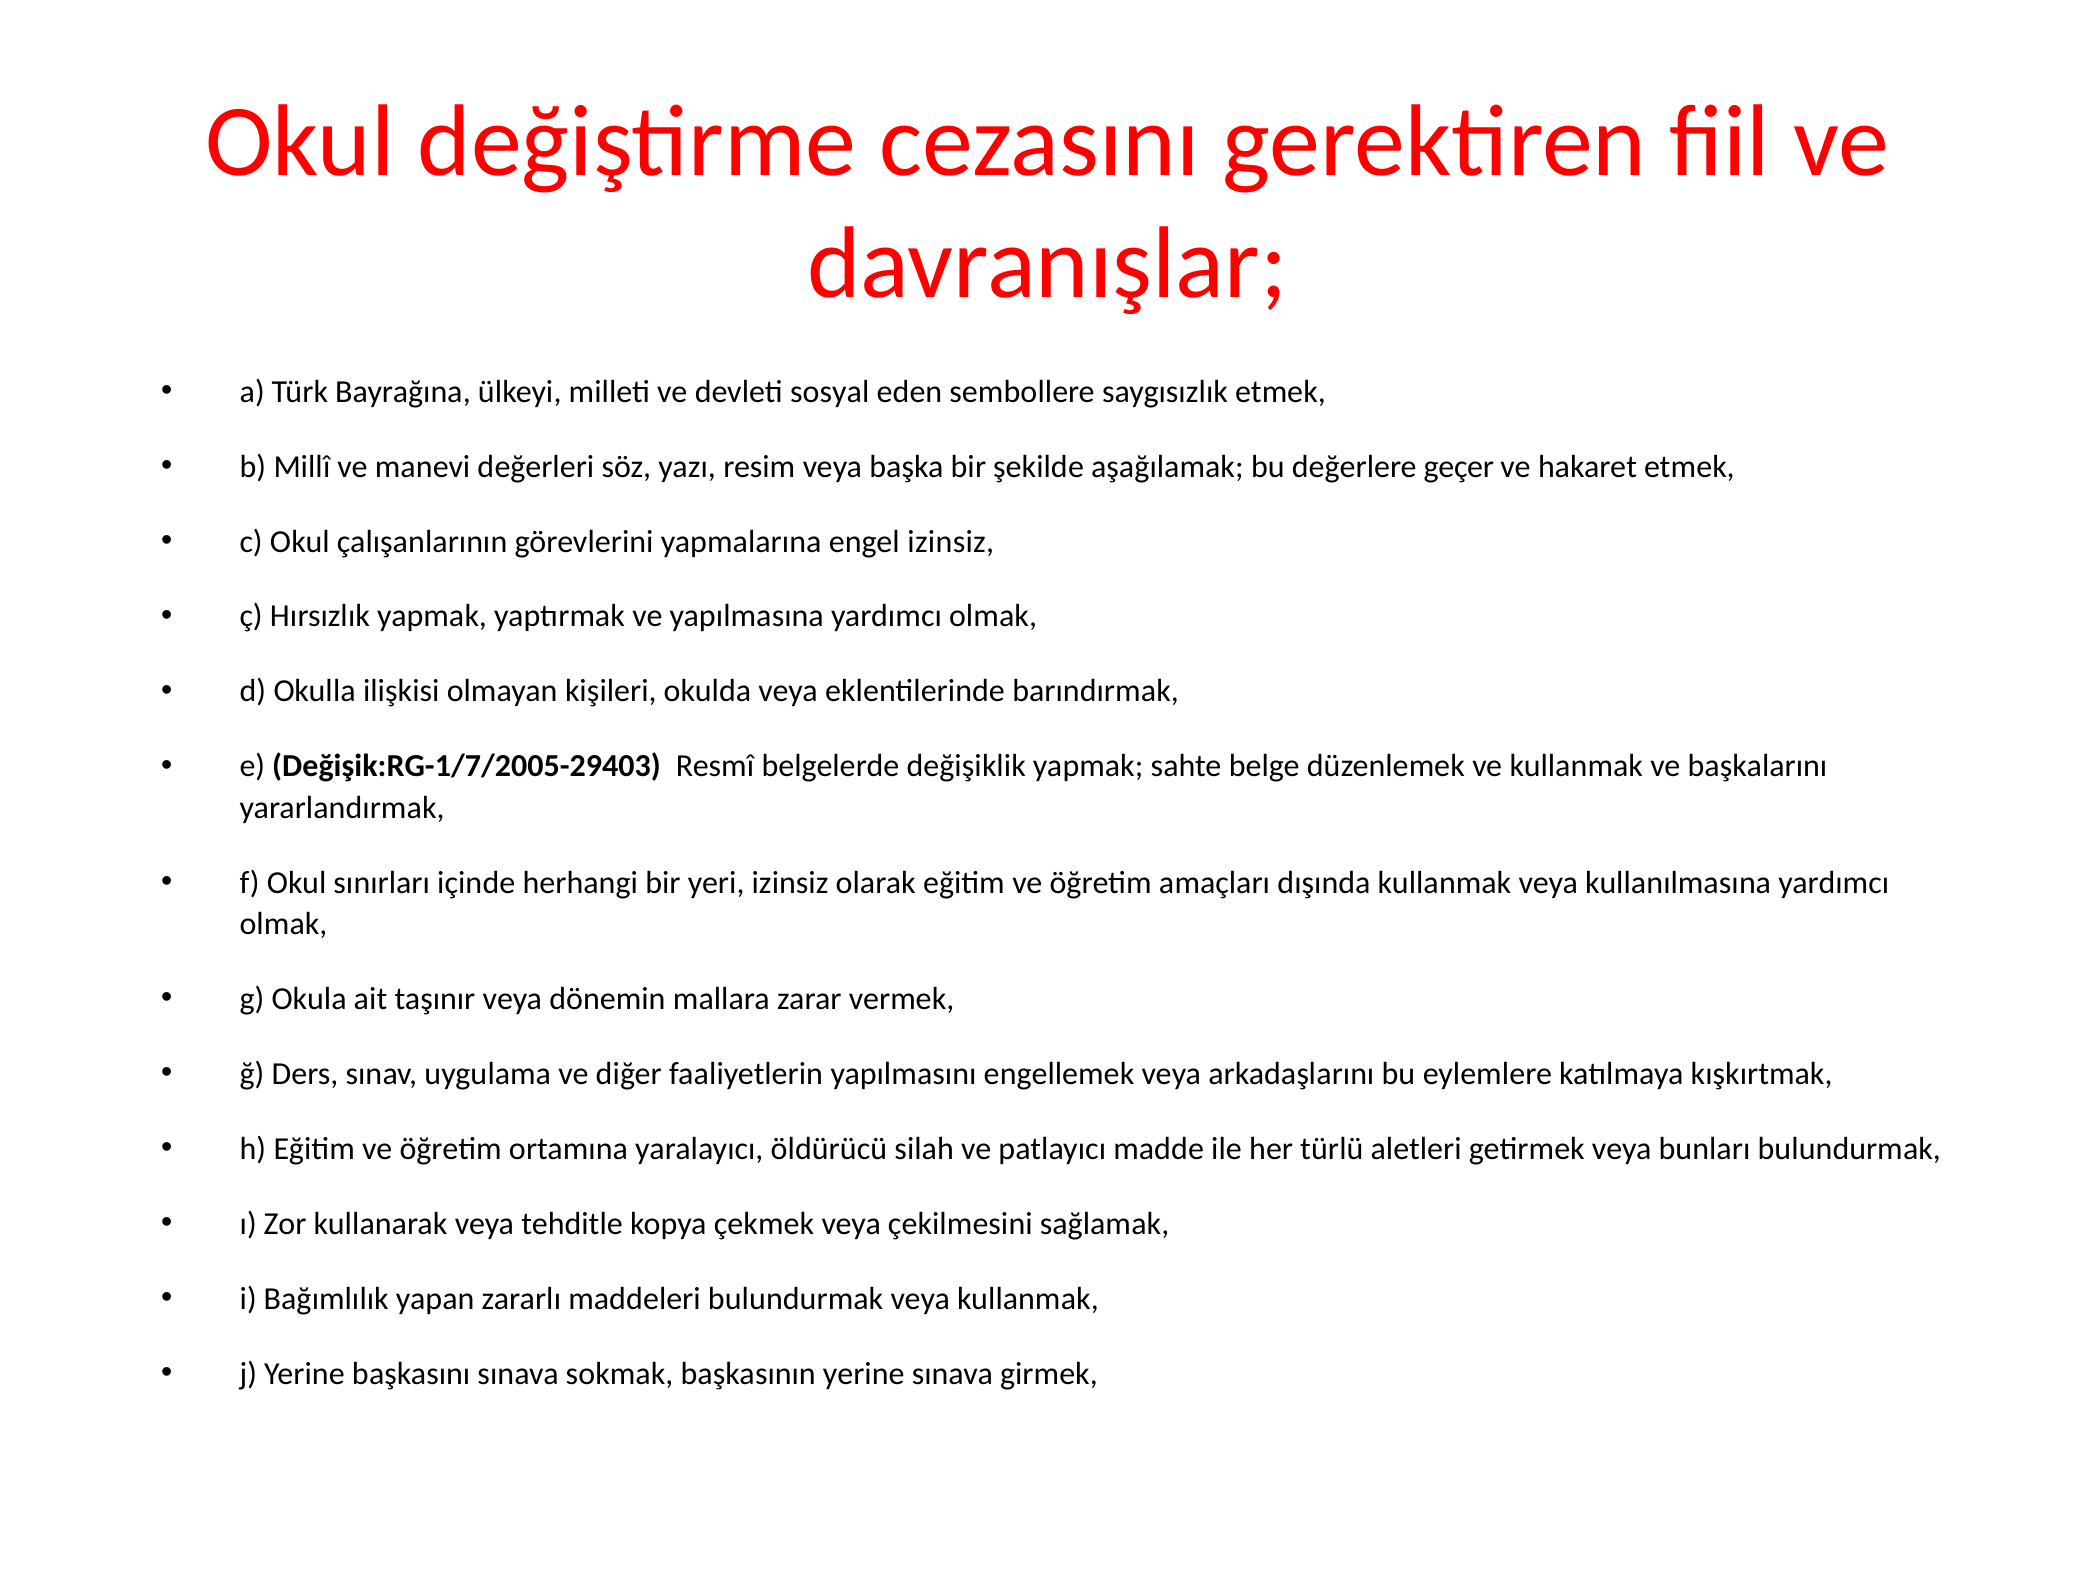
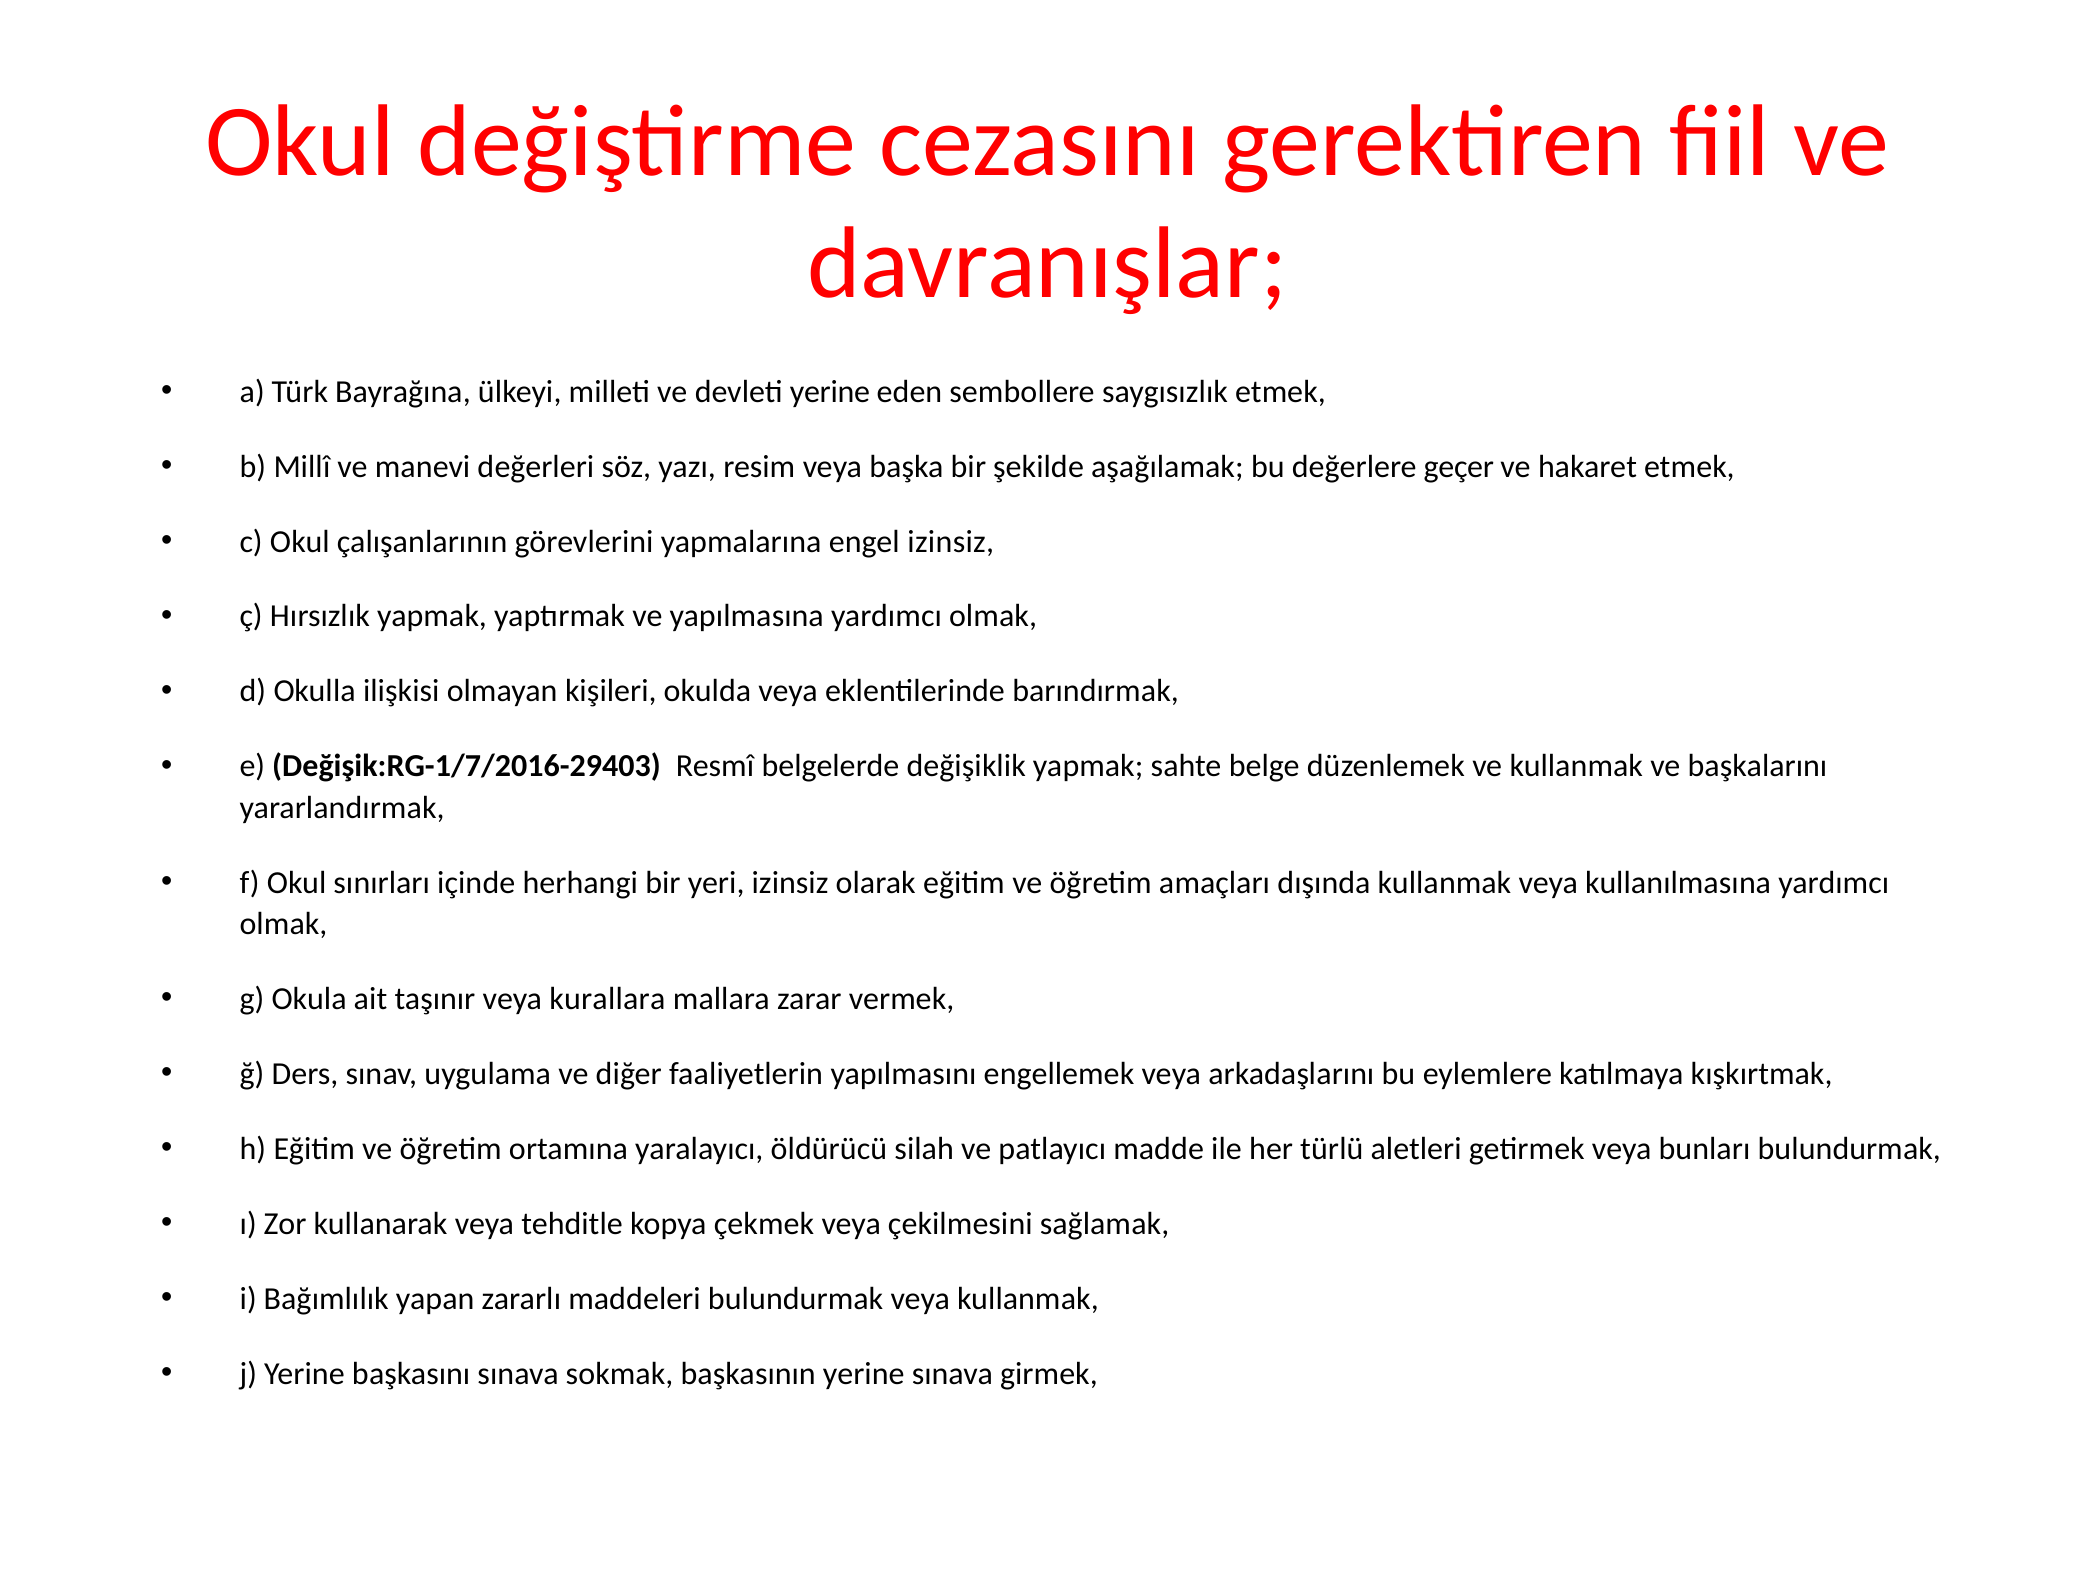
devleti sosyal: sosyal -> yerine
Değişik:RG-1/7/2005-29403: Değişik:RG-1/7/2005-29403 -> Değişik:RG-1/7/2016-29403
dönemin: dönemin -> kurallara
